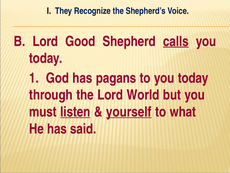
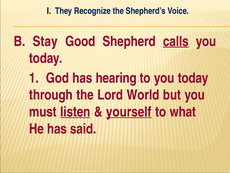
B Lord: Lord -> Stay
pagans: pagans -> hearing
